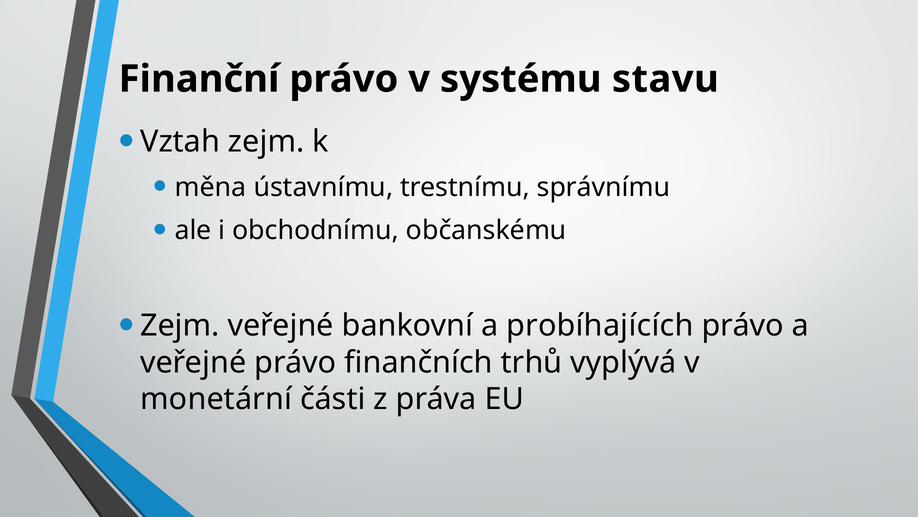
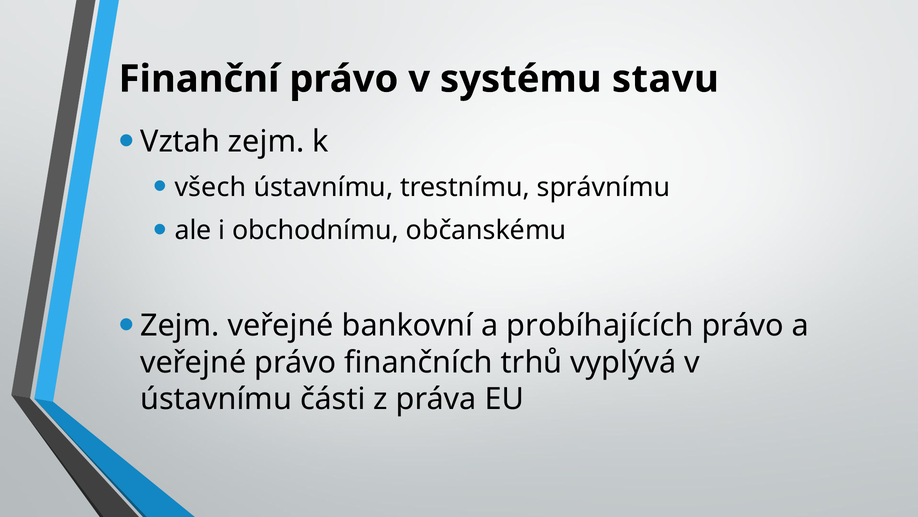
měna: měna -> všech
monetární at (216, 399): monetární -> ústavnímu
